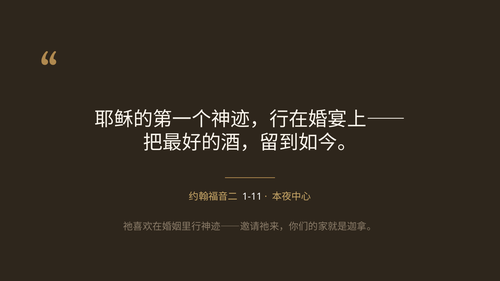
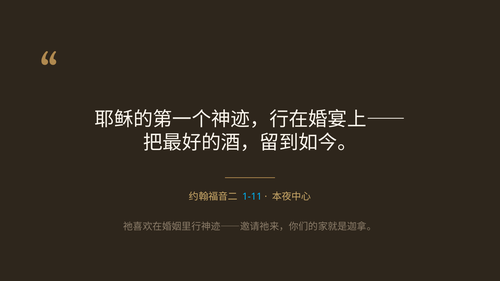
1-11 colour: white -> light blue
